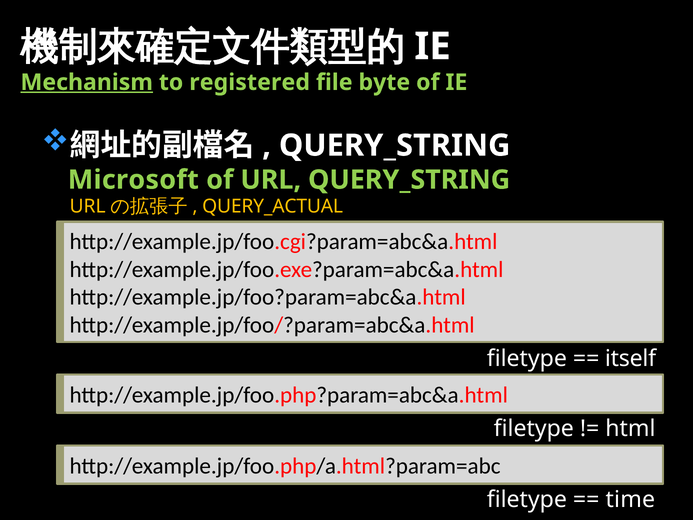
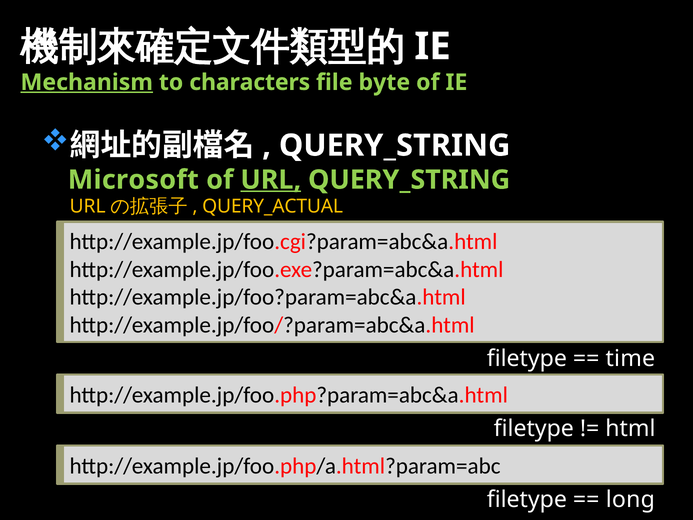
registered: registered -> characters
URL underline: none -> present
itself: itself -> time
time: time -> long
